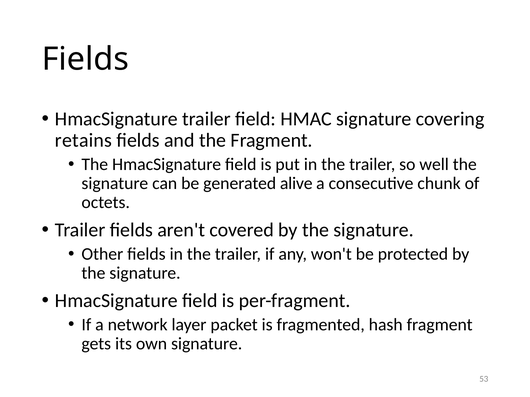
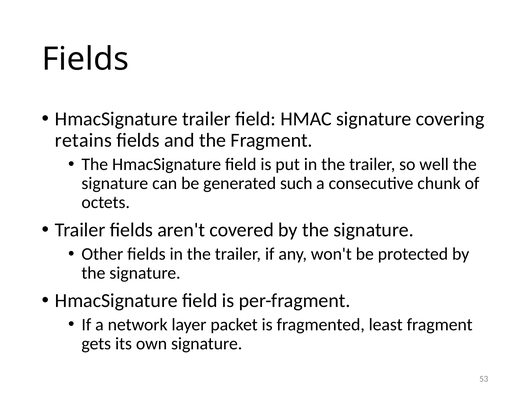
alive: alive -> such
hash: hash -> least
